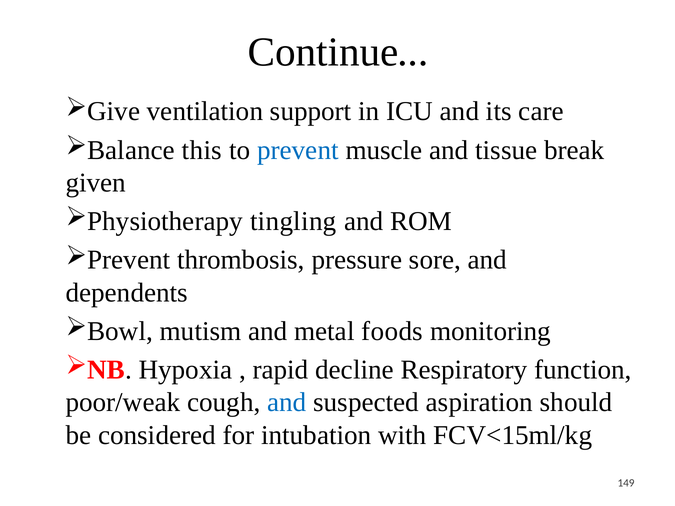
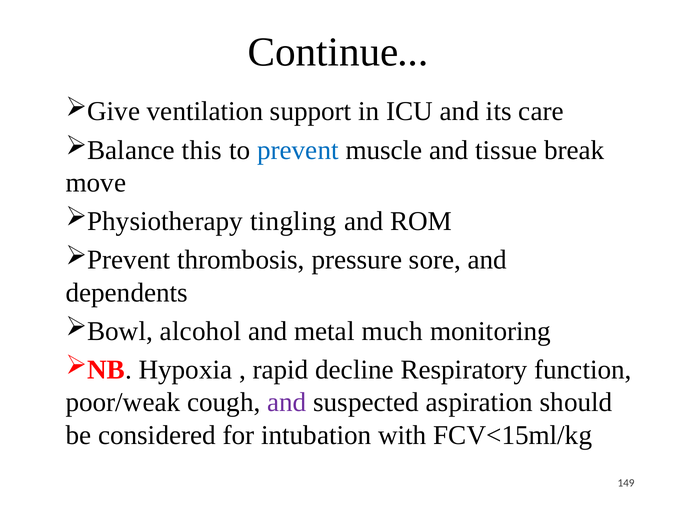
given: given -> move
mutism: mutism -> alcohol
foods: foods -> much
and at (287, 403) colour: blue -> purple
